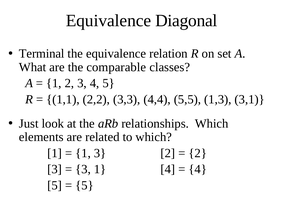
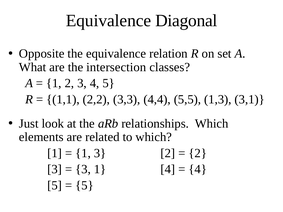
Terminal: Terminal -> Opposite
comparable: comparable -> intersection
